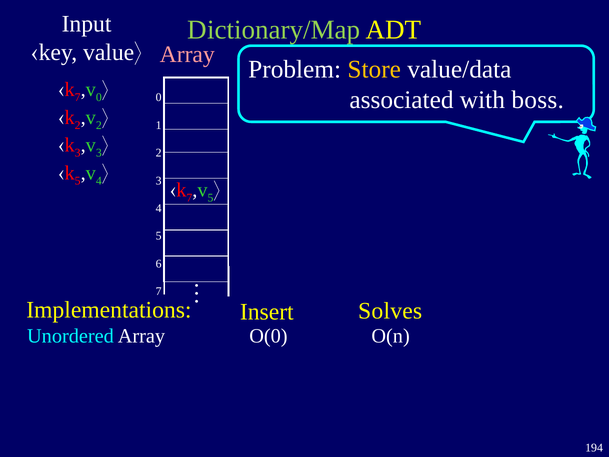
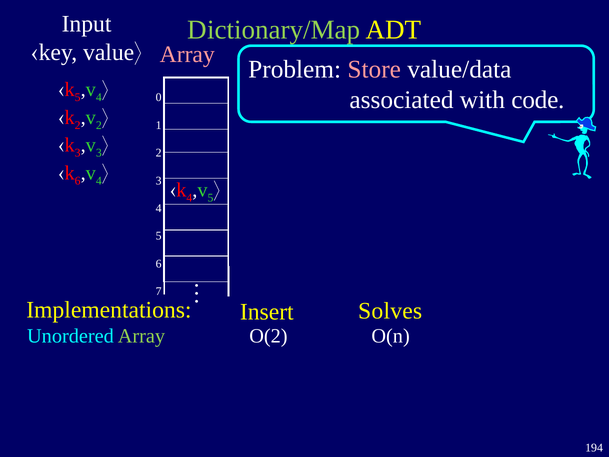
Store colour: yellow -> pink
7 at (78, 97): 7 -> 5
0 at (99, 97): 0 -> 4
boss: boss -> code
5 at (78, 181): 5 -> 6
7 at (189, 198): 7 -> 4
Array at (141, 336) colour: white -> light green
O(0: O(0 -> O(2
